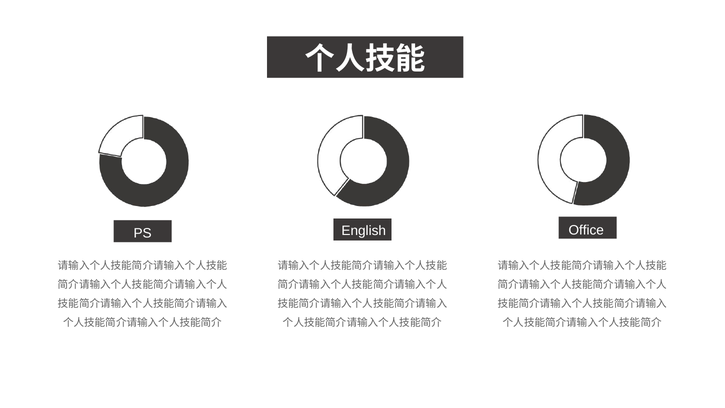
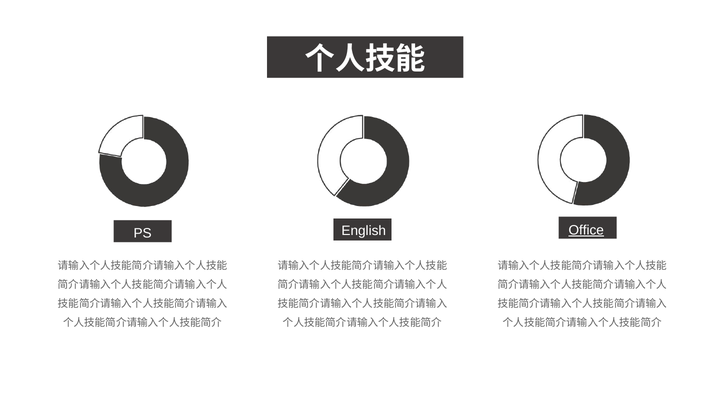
Office underline: none -> present
